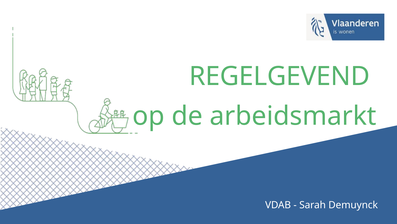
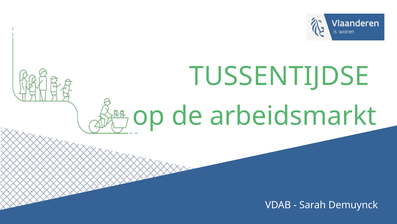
REGELGEVEND: REGELGEVEND -> TUSSENTIJDSE
